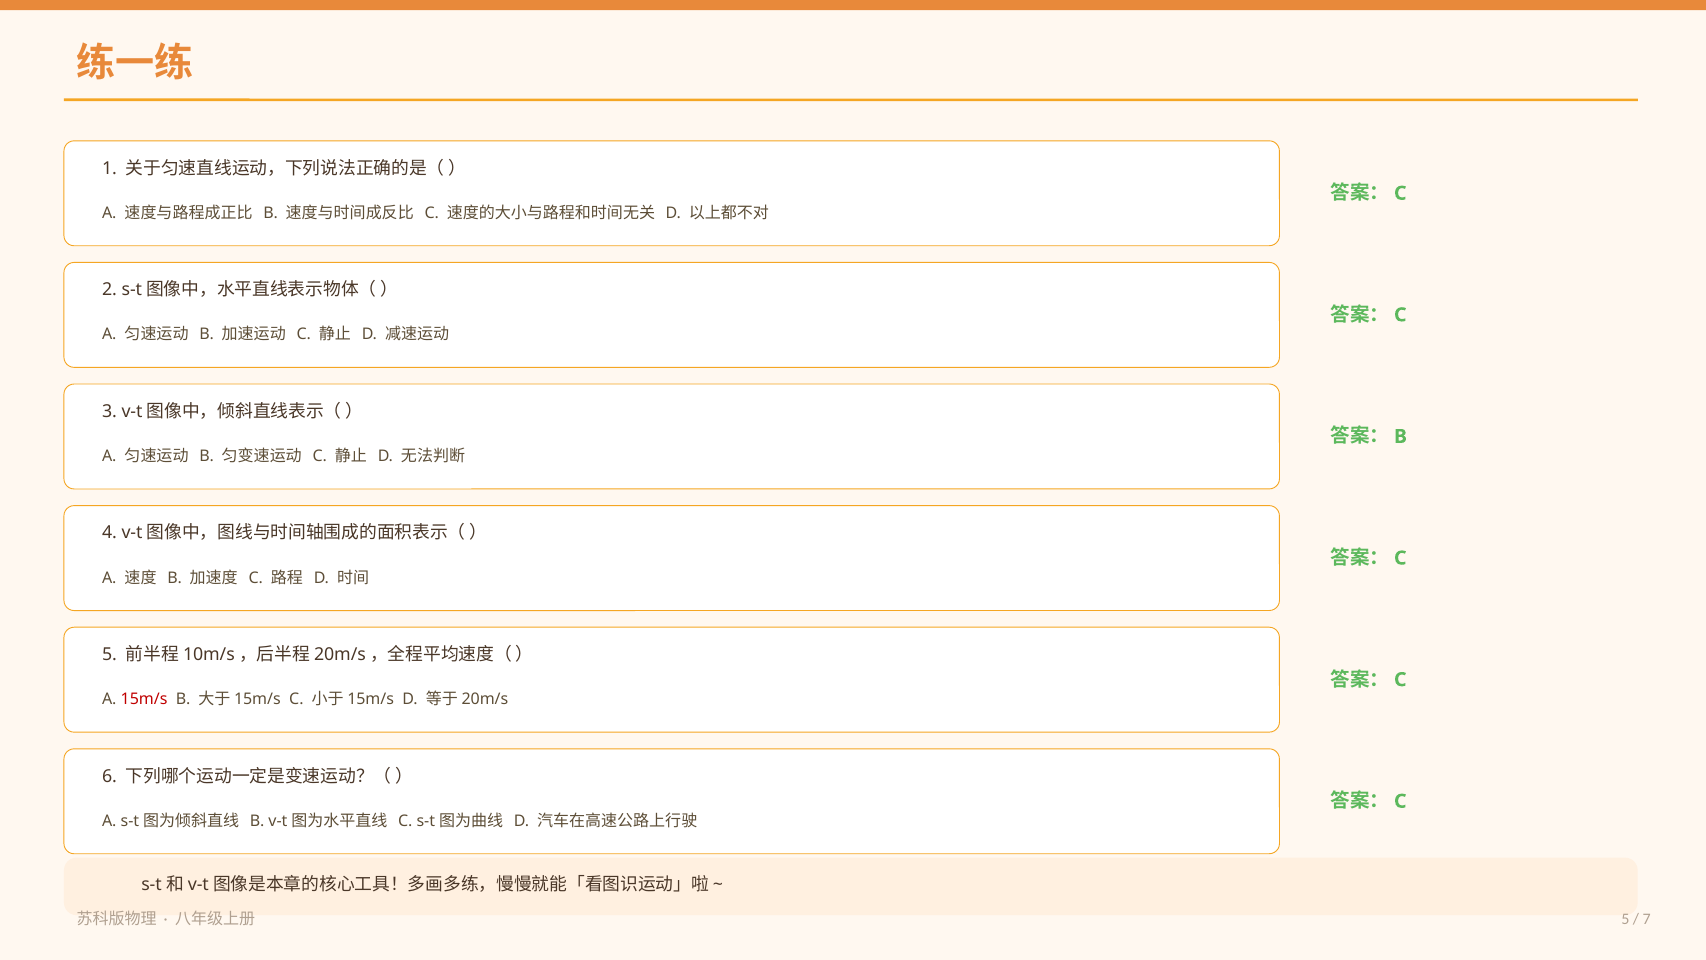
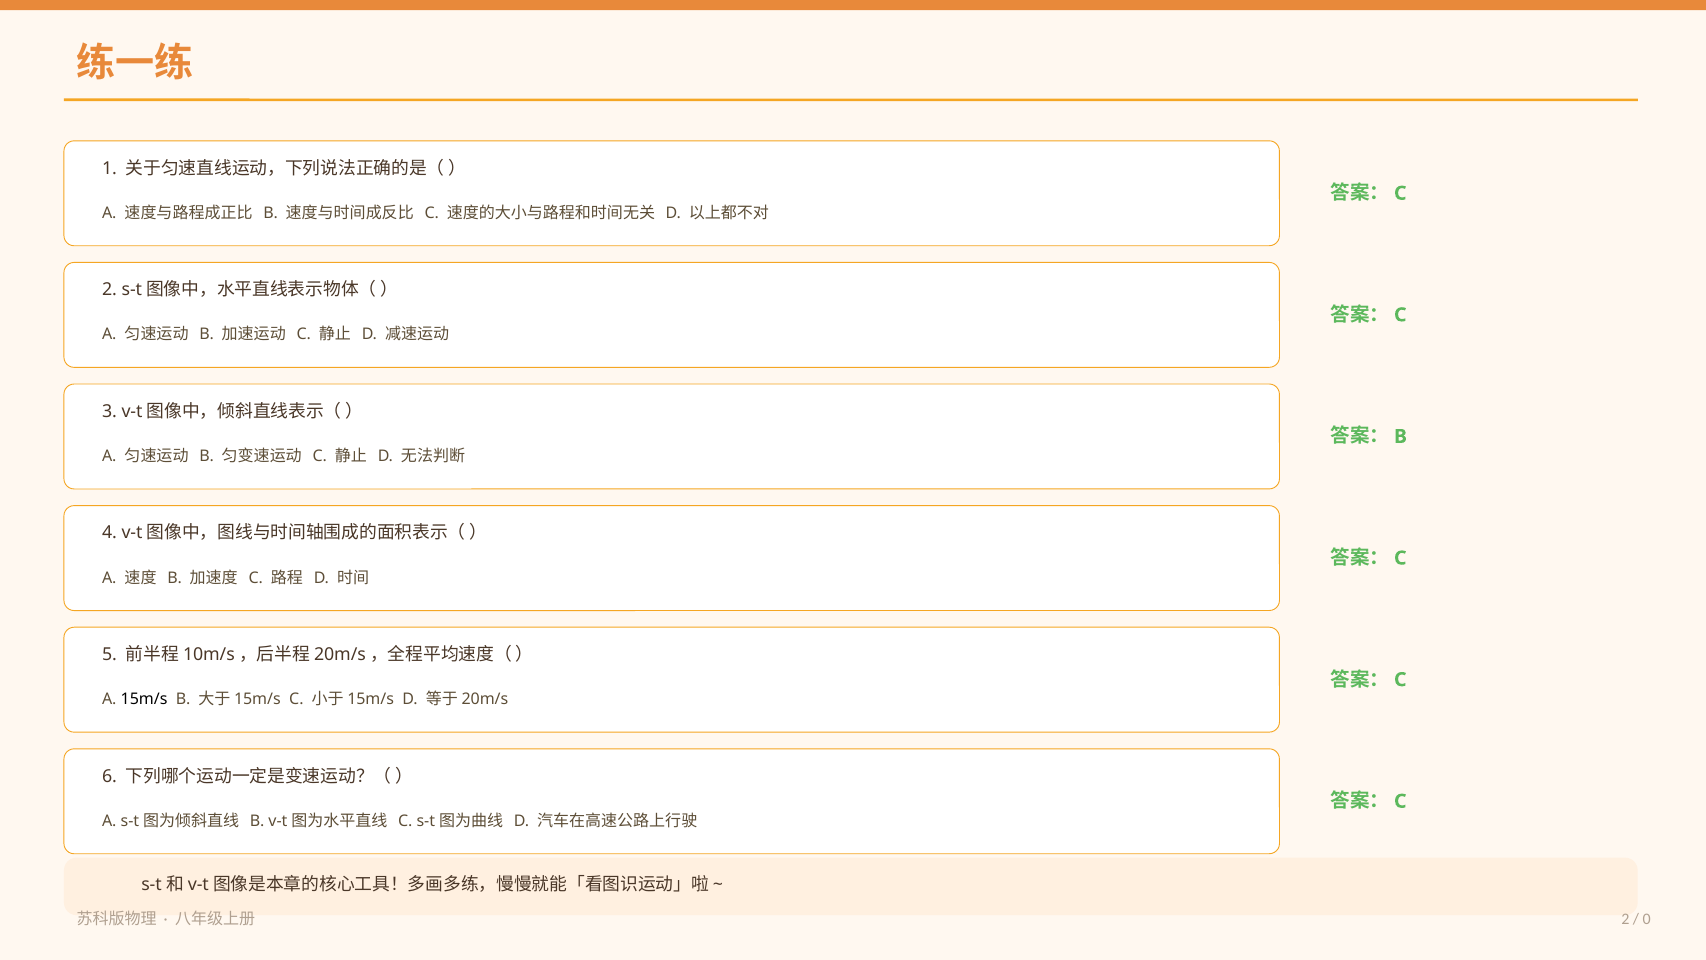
15m/s colour: red -> black
5 at (1625, 919): 5 -> 2
7: 7 -> 0
